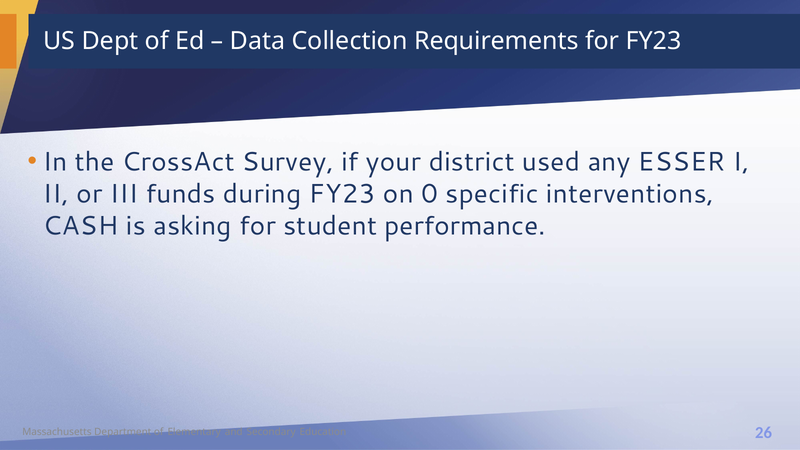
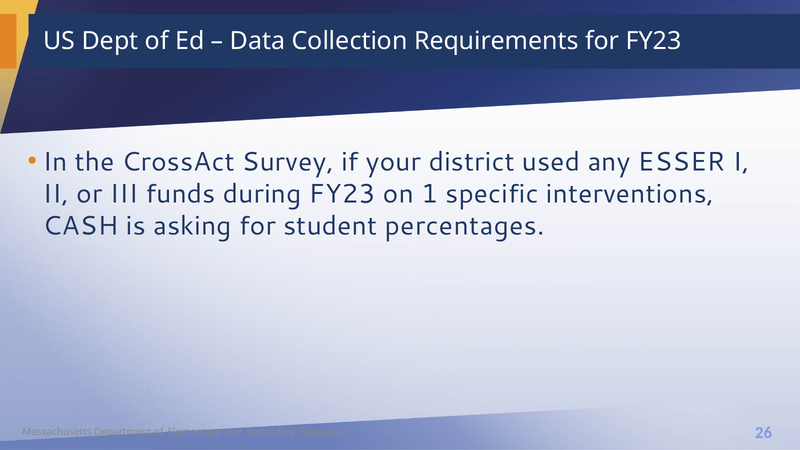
0: 0 -> 1
performance: performance -> percentages
